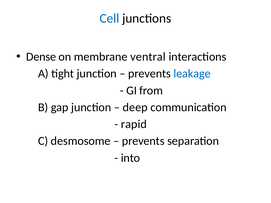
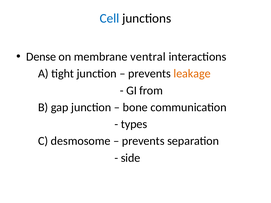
leakage colour: blue -> orange
deep: deep -> bone
rapid: rapid -> types
into: into -> side
